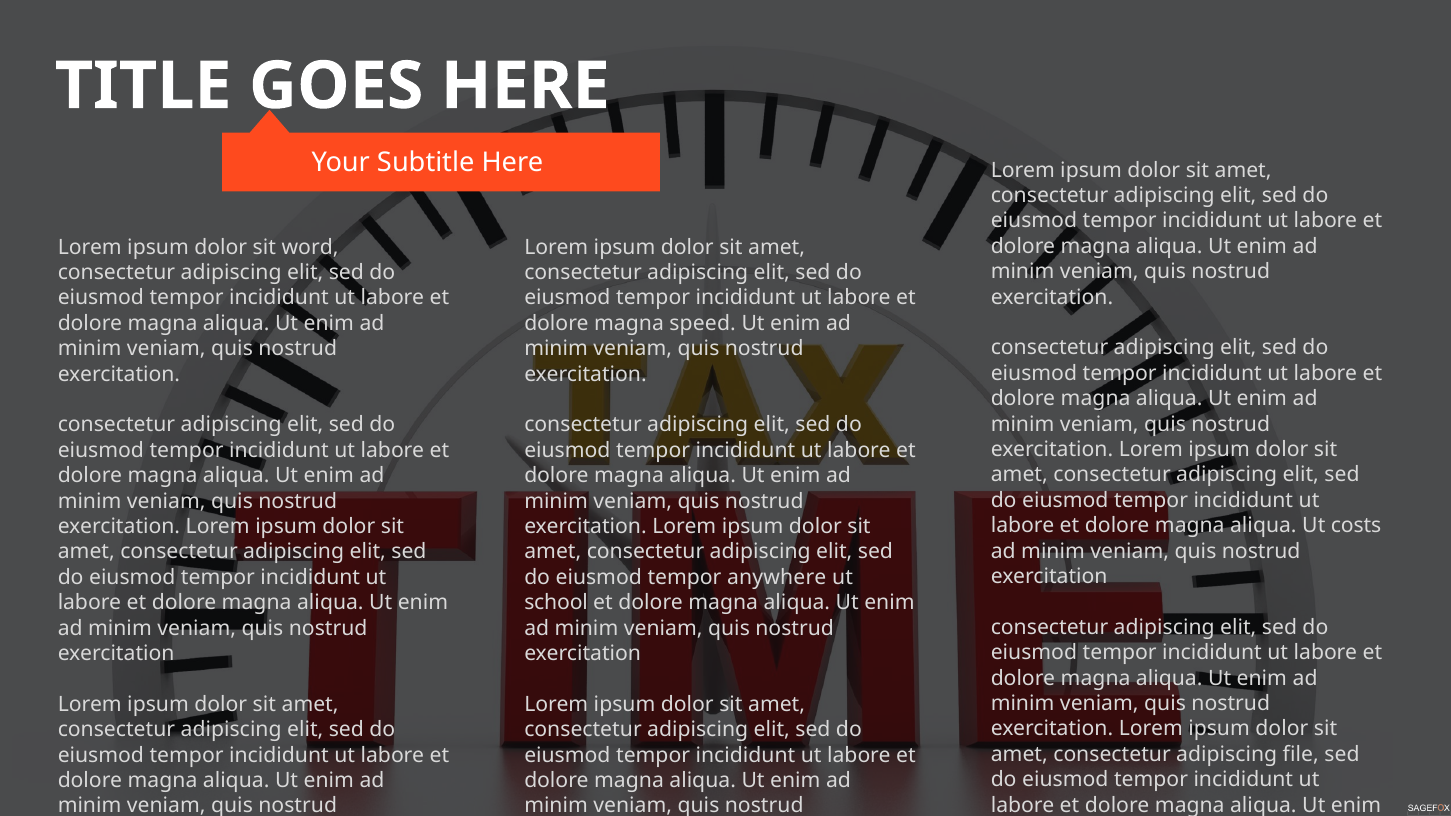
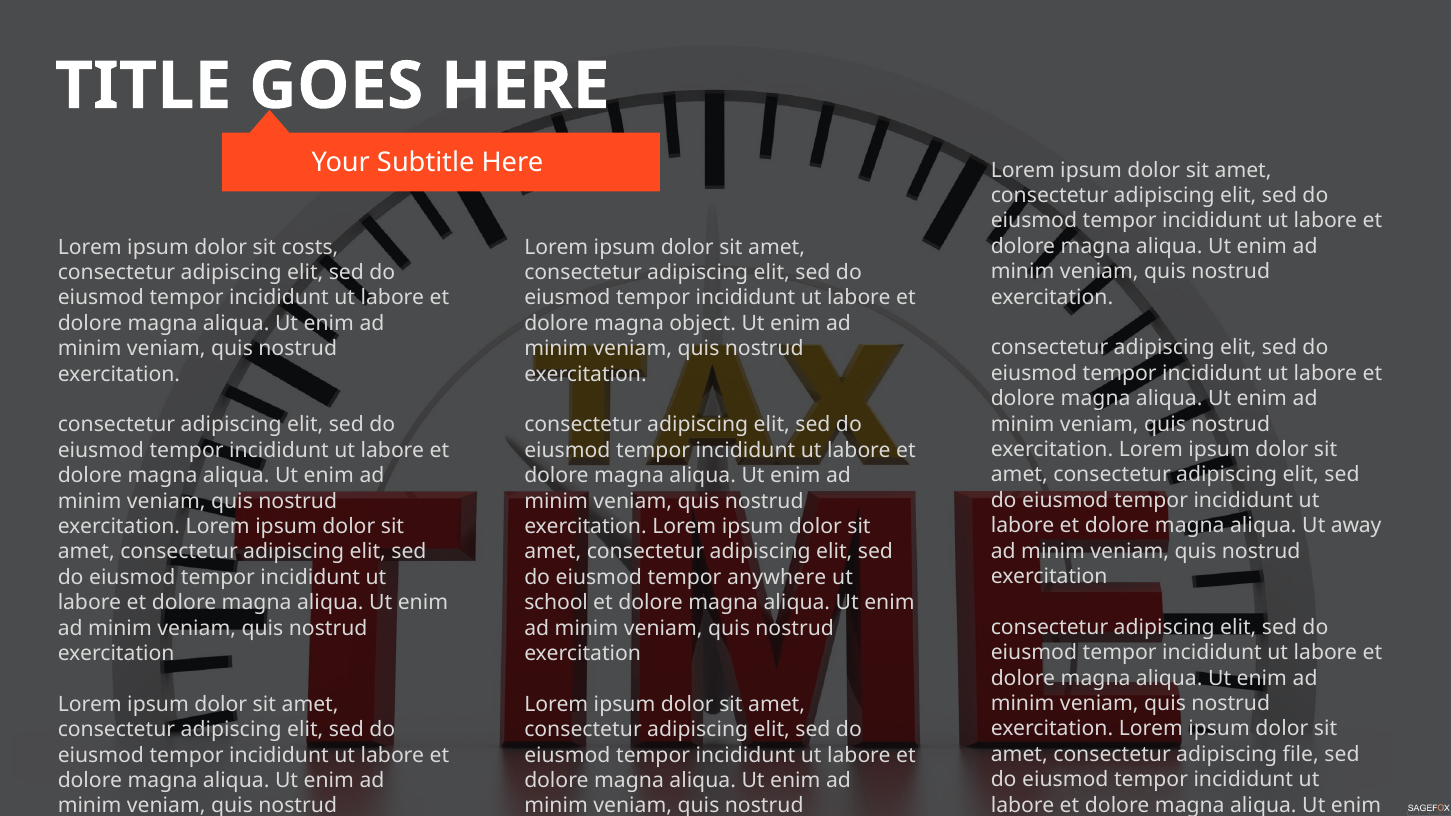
word: word -> costs
speed: speed -> object
costs: costs -> away
